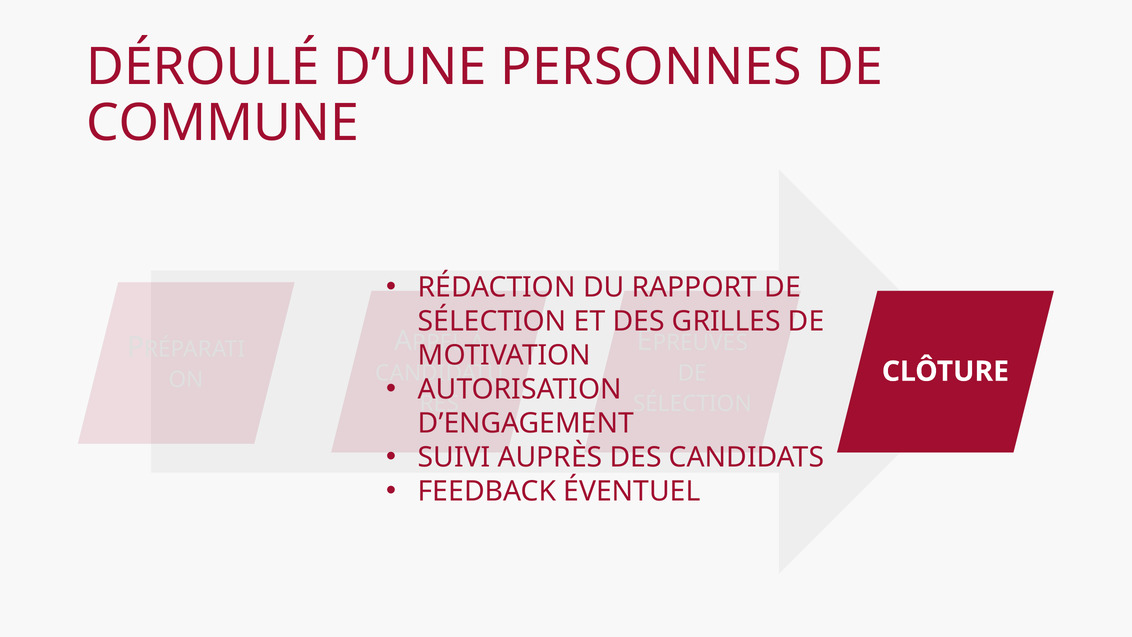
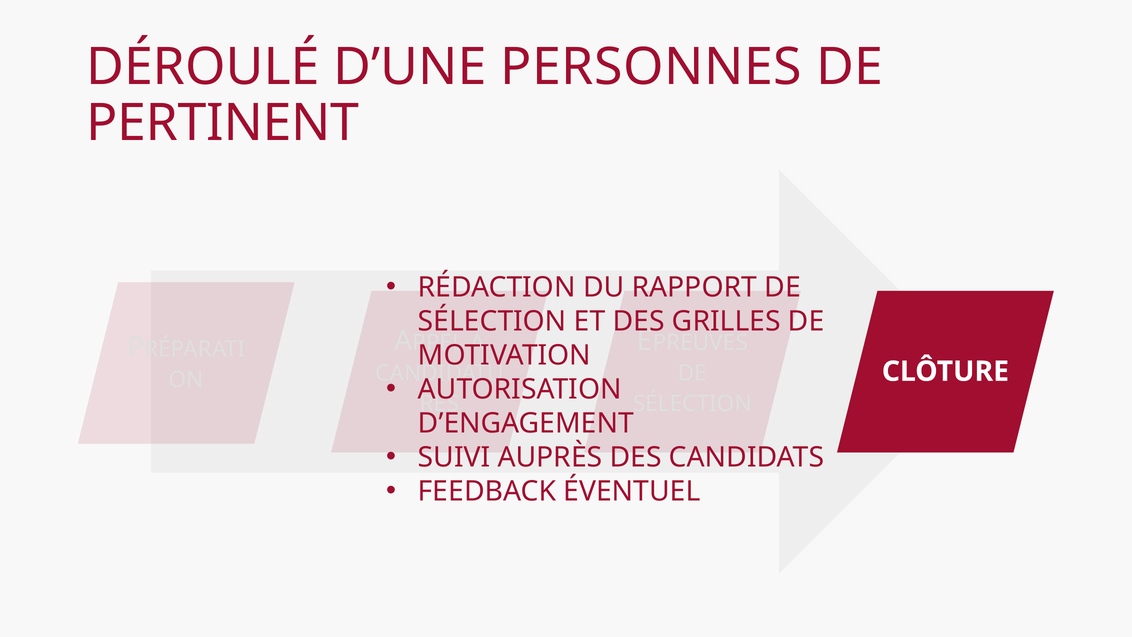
COMMUNE: COMMUNE -> PERTINENT
